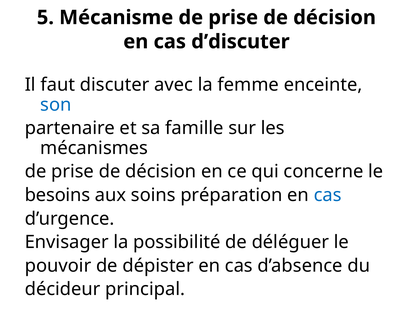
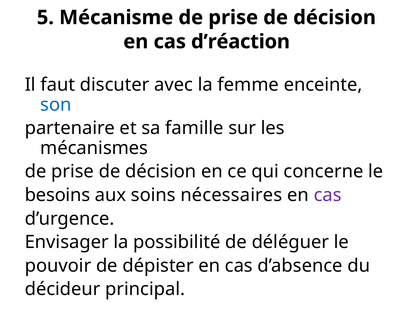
d’discuter: d’discuter -> d’réaction
préparation: préparation -> nécessaires
cas at (328, 195) colour: blue -> purple
